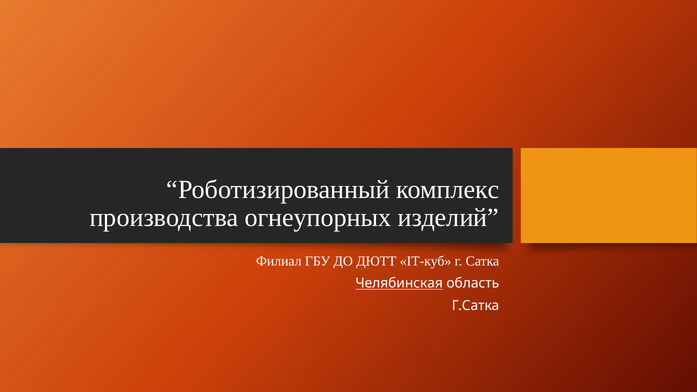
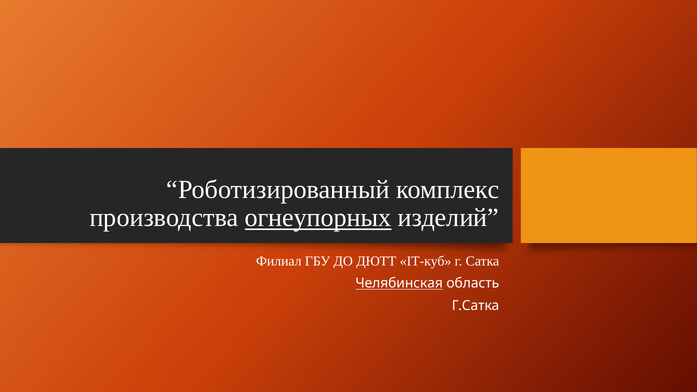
огнеупорных underline: none -> present
